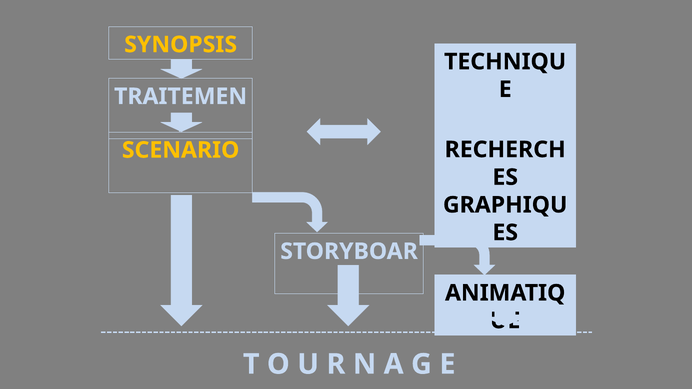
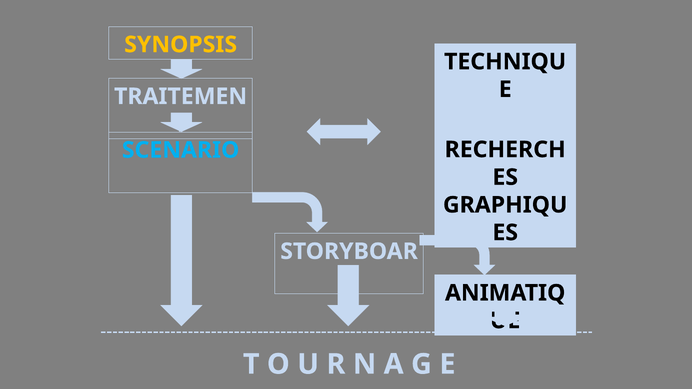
SCENARIO colour: yellow -> light blue
